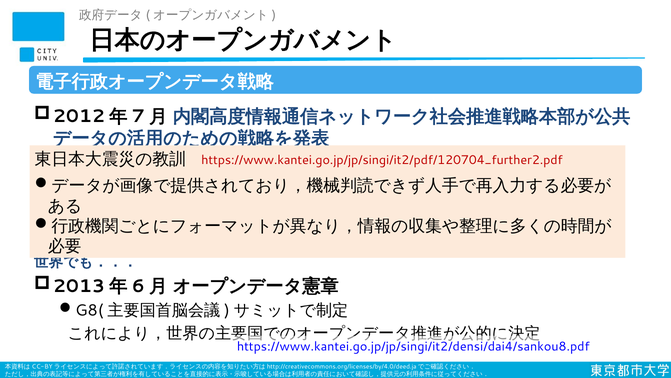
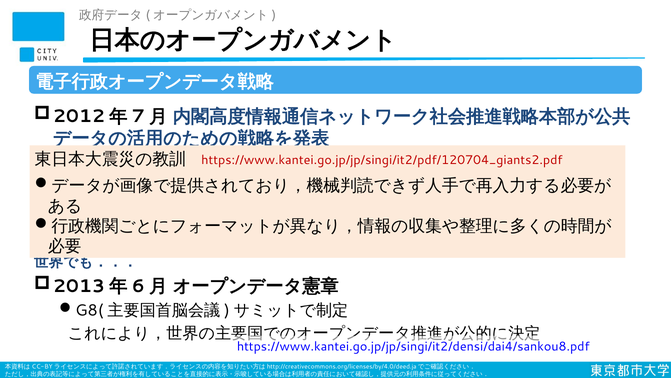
https://www.kantei.go.jp/jp/singi/it2/pdf/120704_further2.pdf: https://www.kantei.go.jp/jp/singi/it2/pdf/120704_further2.pdf -> https://www.kantei.go.jp/jp/singi/it2/pdf/120704_giants2.pdf
